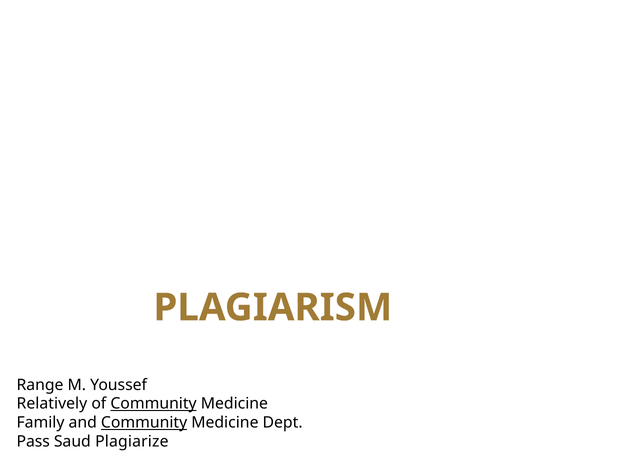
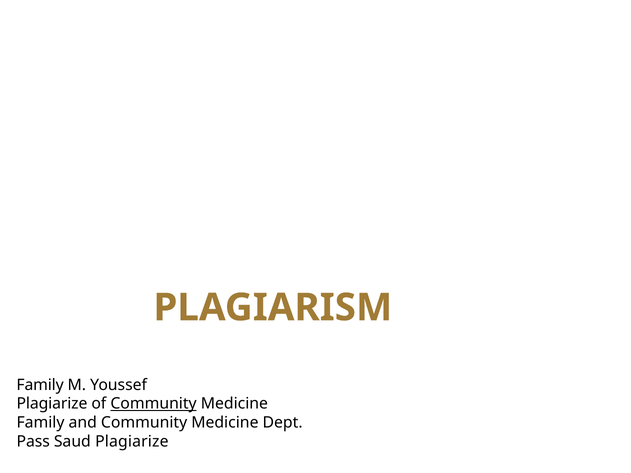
Range at (40, 385): Range -> Family
Relatively at (52, 404): Relatively -> Plagiarize
Community at (144, 423) underline: present -> none
